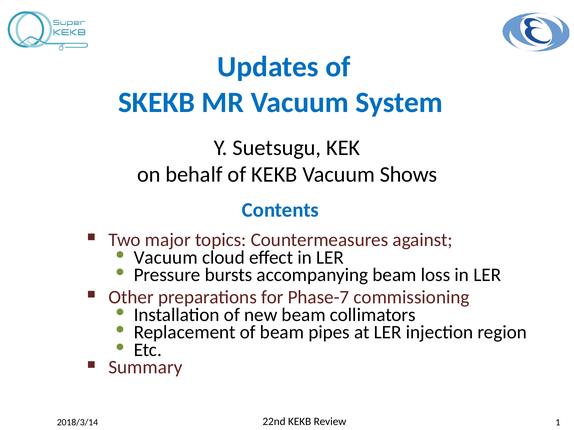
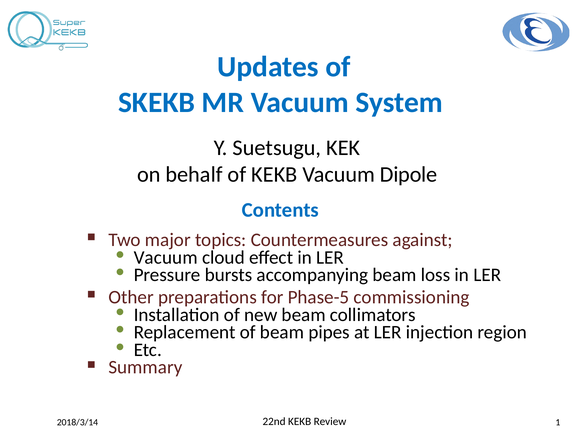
Shows: Shows -> Dipole
Phase-7: Phase-7 -> Phase-5
